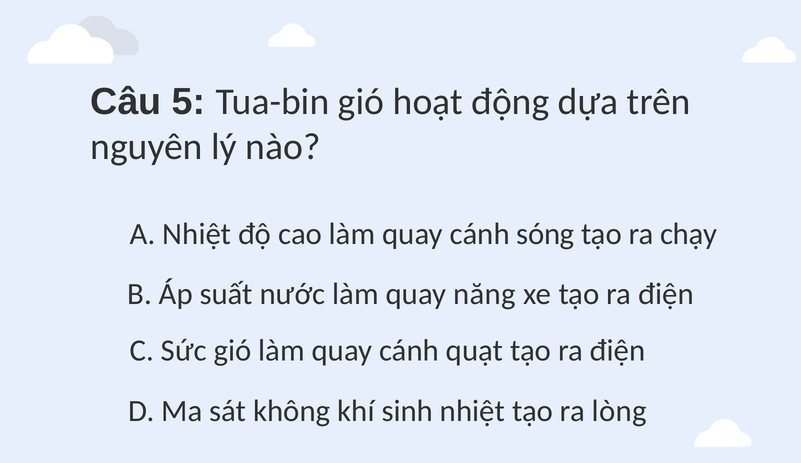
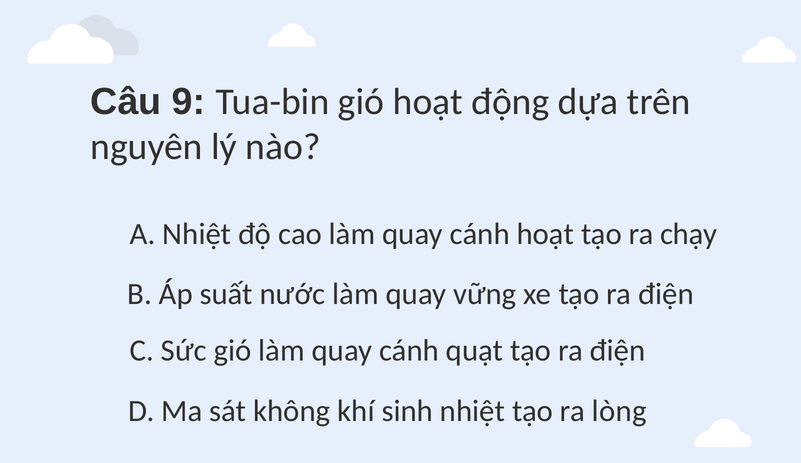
5: 5 -> 9
cánh sóng: sóng -> hoạt
năng: năng -> vững
